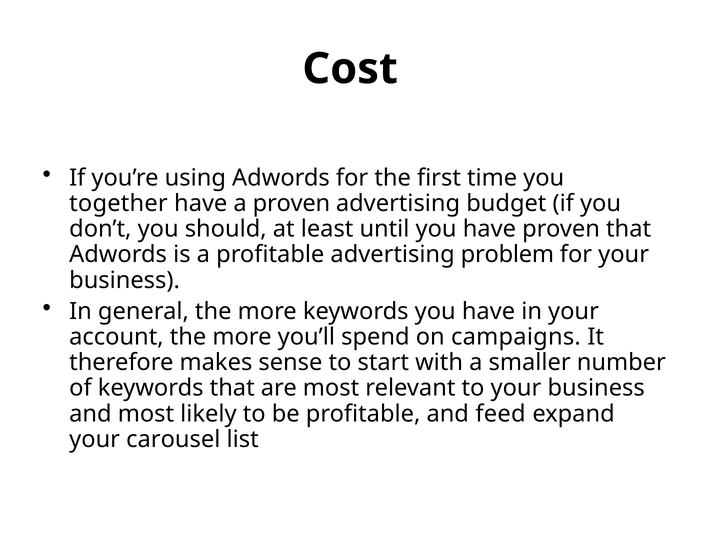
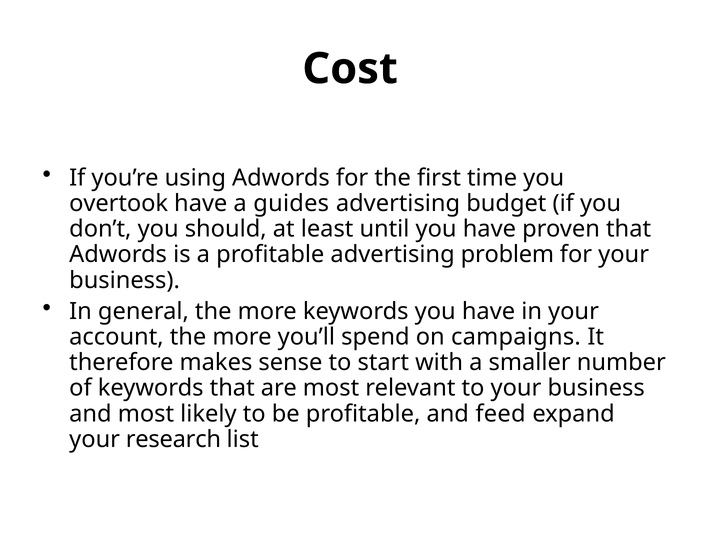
together: together -> overtook
a proven: proven -> guides
carousel: carousel -> research
